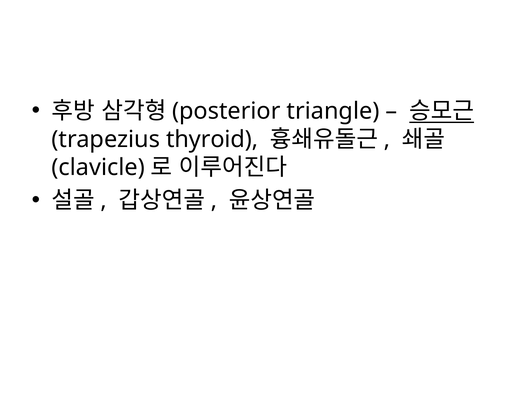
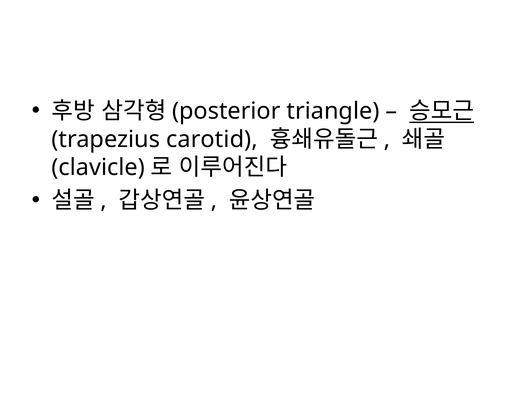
thyroid: thyroid -> carotid
